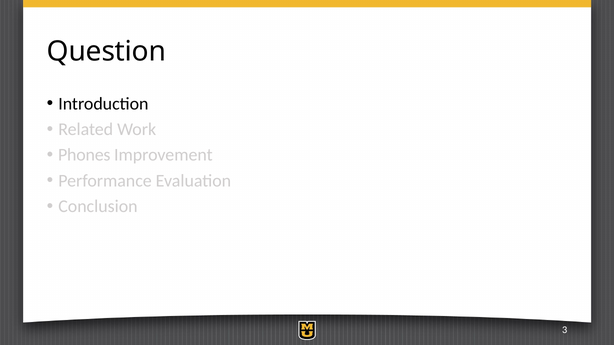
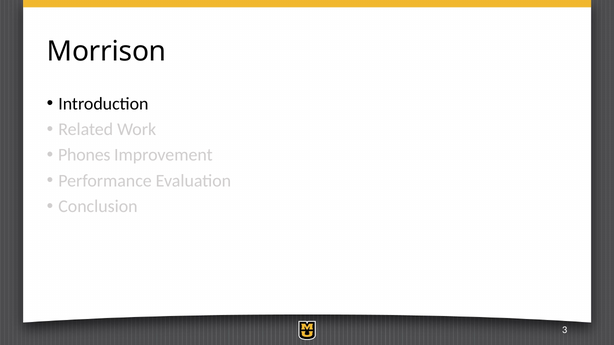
Question: Question -> Morrison
